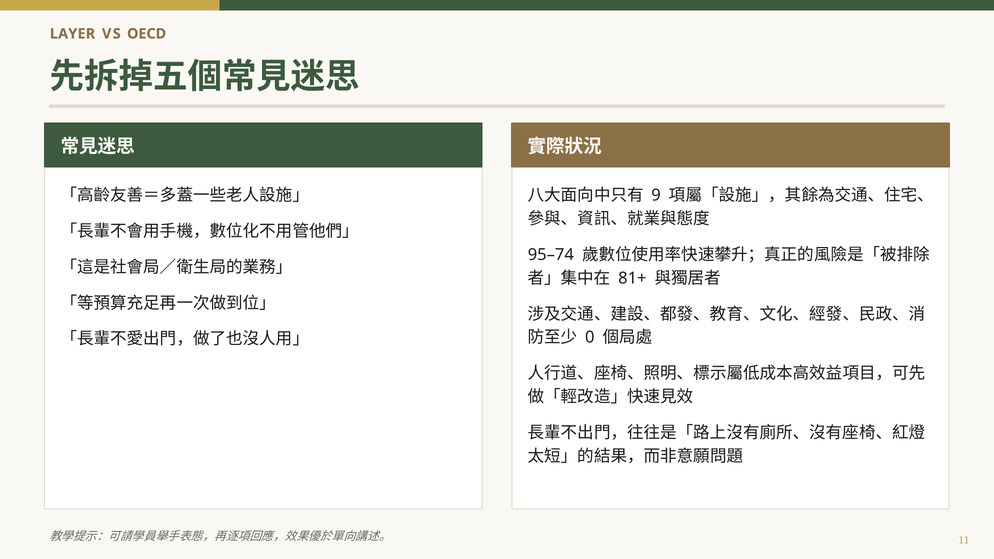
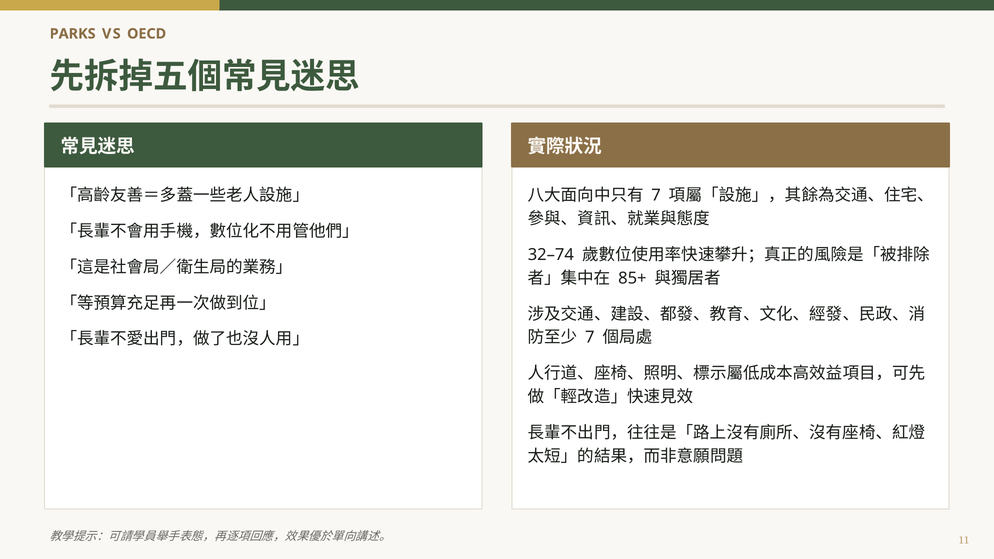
LAYER: LAYER -> PARKS
9 at (656, 196): 9 -> 7
95–74: 95–74 -> 32–74
81+: 81+ -> 85+
0 at (590, 338): 0 -> 7
